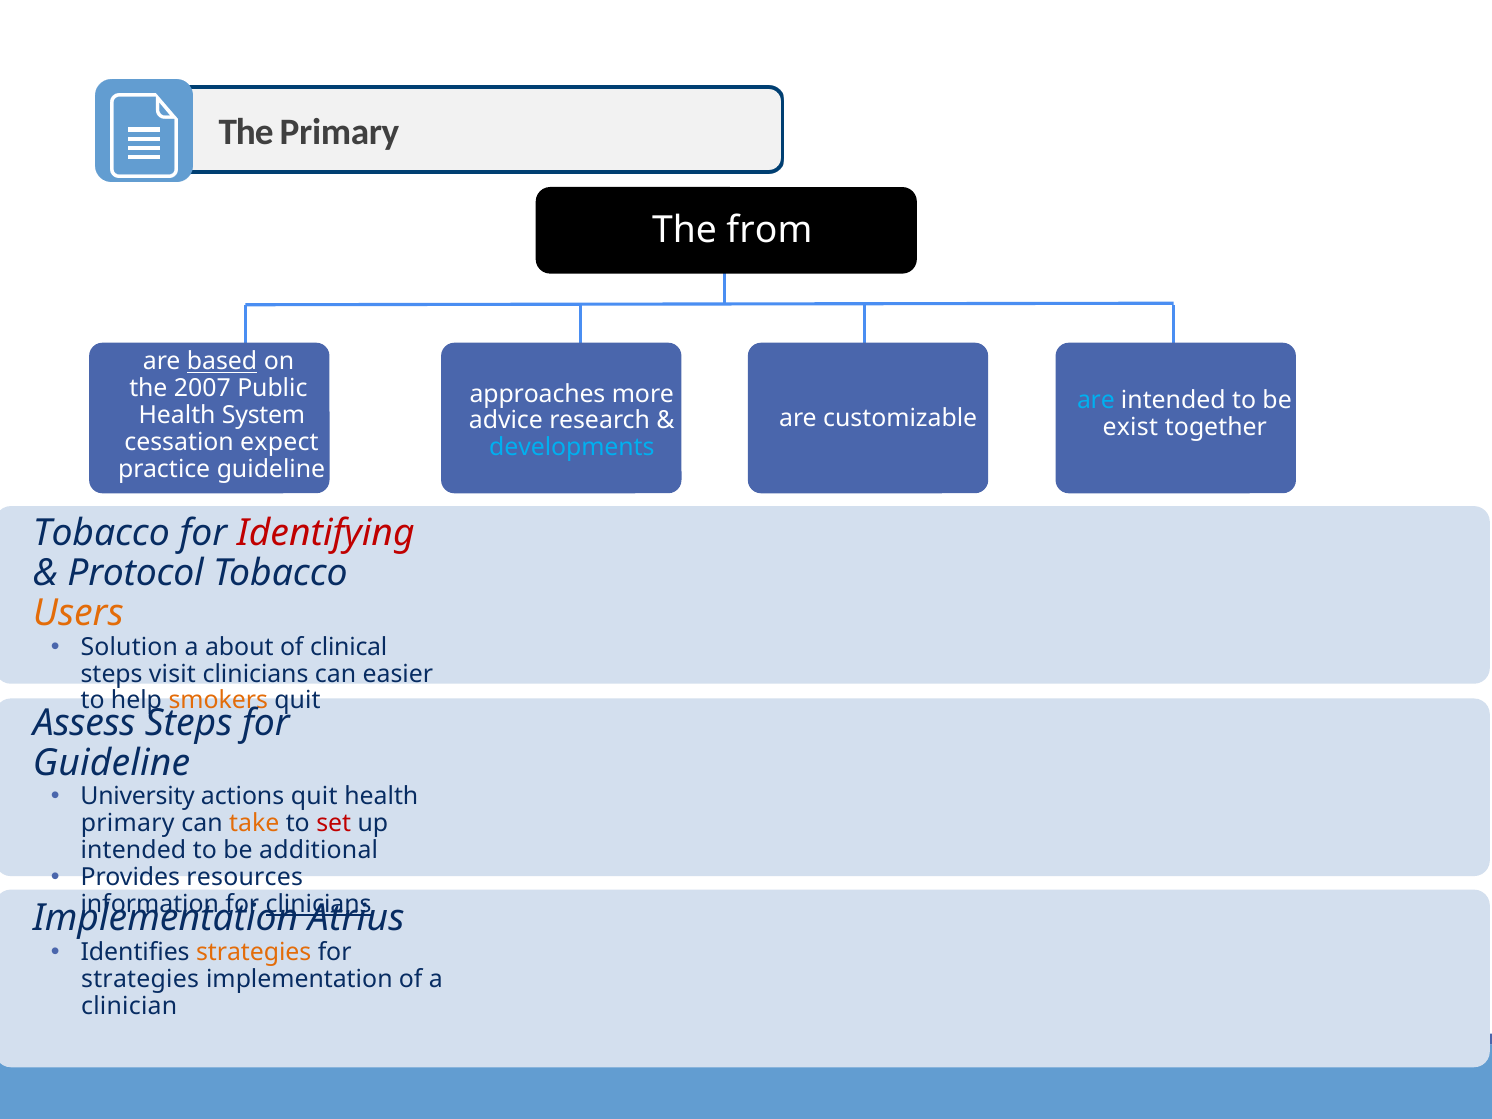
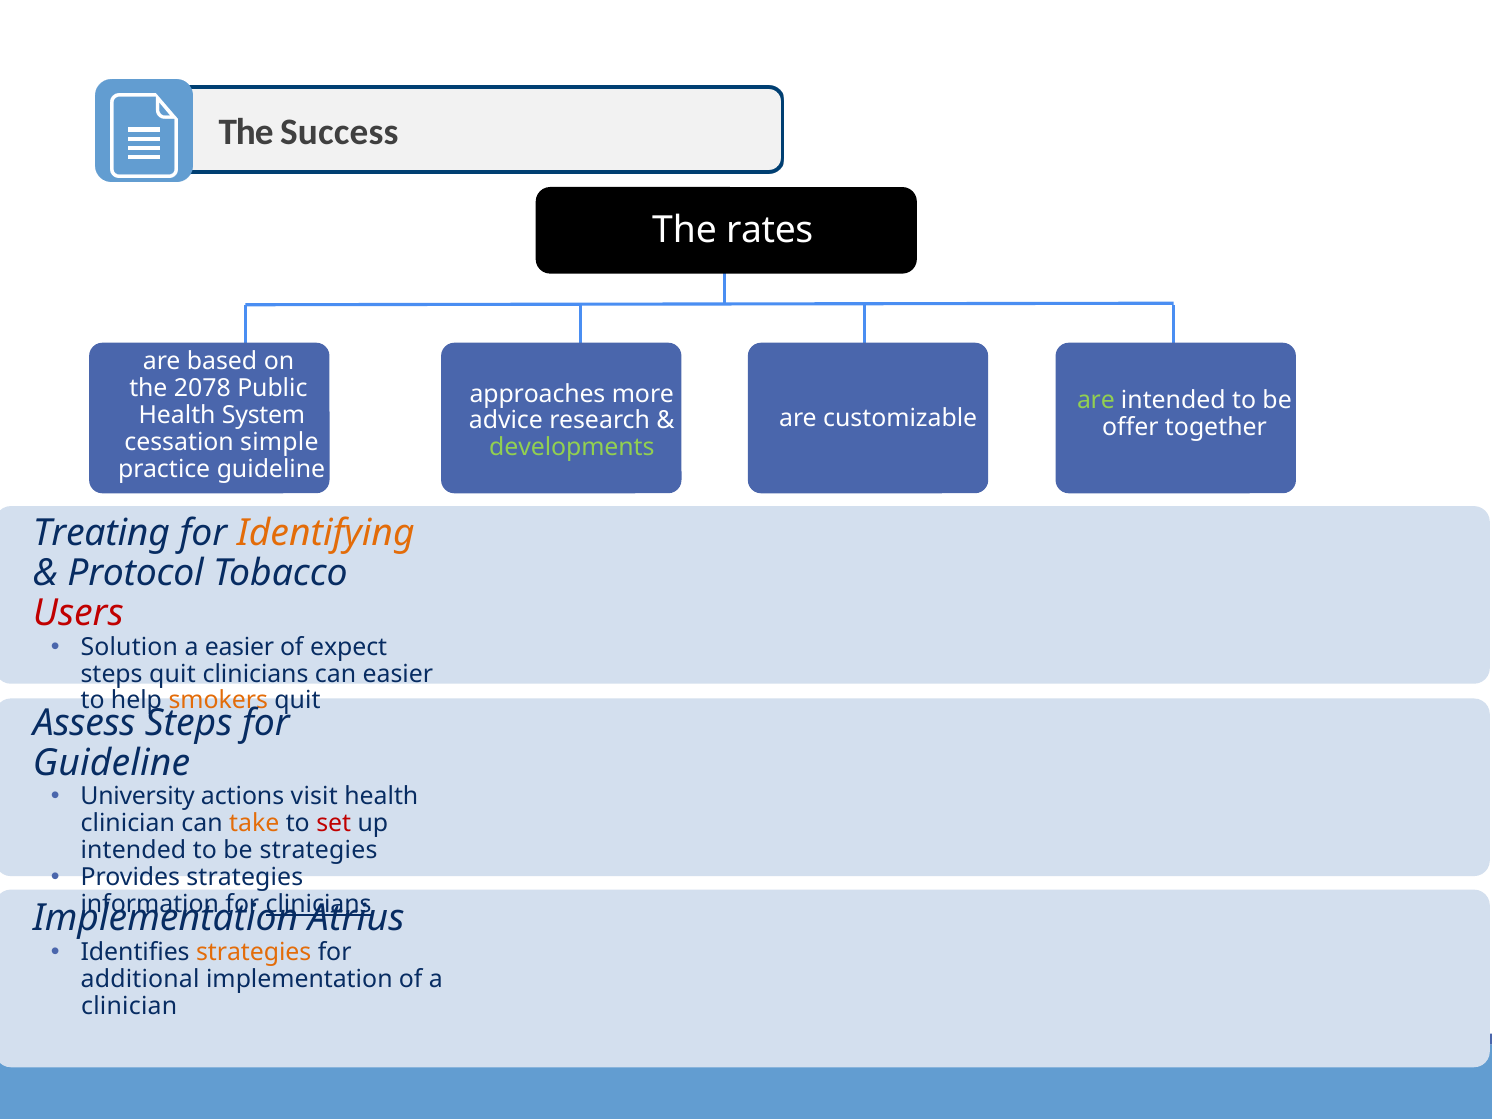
The Primary: Primary -> Success
from: from -> rates
based underline: present -> none
2007: 2007 -> 2078
are at (1096, 400) colour: light blue -> light green
exist: exist -> offer
expect: expect -> simple
developments colour: light blue -> light green
Tobacco at (101, 533): Tobacco -> Treating
Identifying colour: red -> orange
Users colour: orange -> red
a about: about -> easier
clinical: clinical -> expect
steps visit: visit -> quit
actions quit: quit -> visit
primary at (128, 824): primary -> clinician
be additional: additional -> strategies
Provides resources: resources -> strategies
strategies at (140, 979): strategies -> additional
